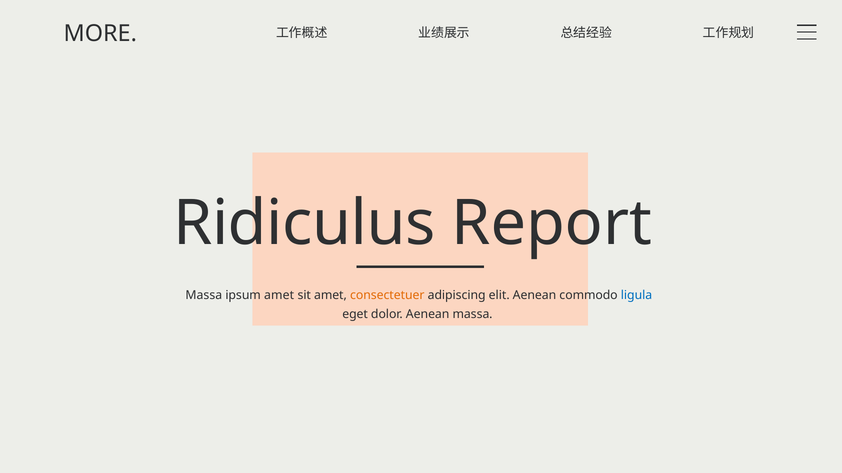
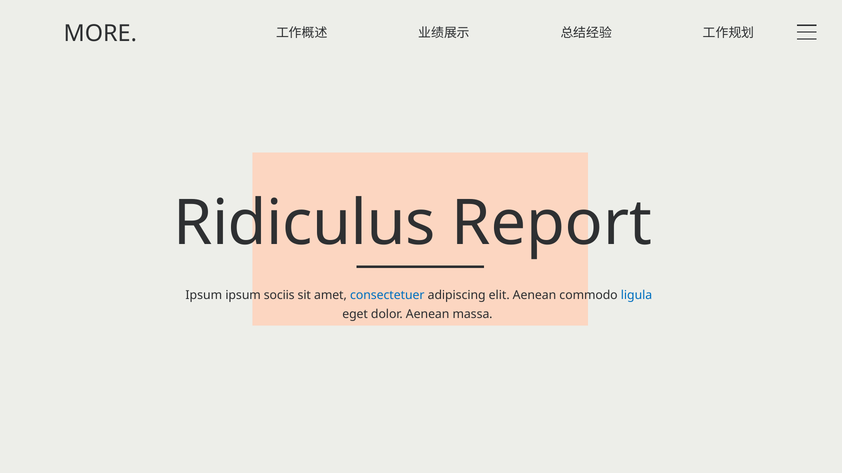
Massa at (204, 296): Massa -> Ipsum
ipsum amet: amet -> sociis
consectetuer colour: orange -> blue
